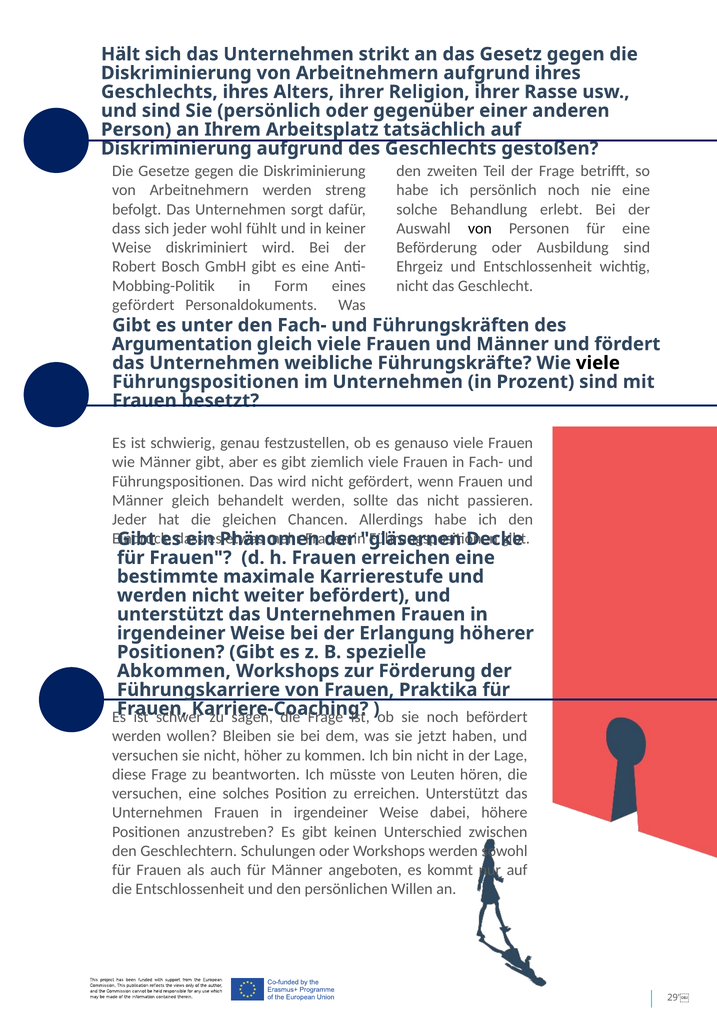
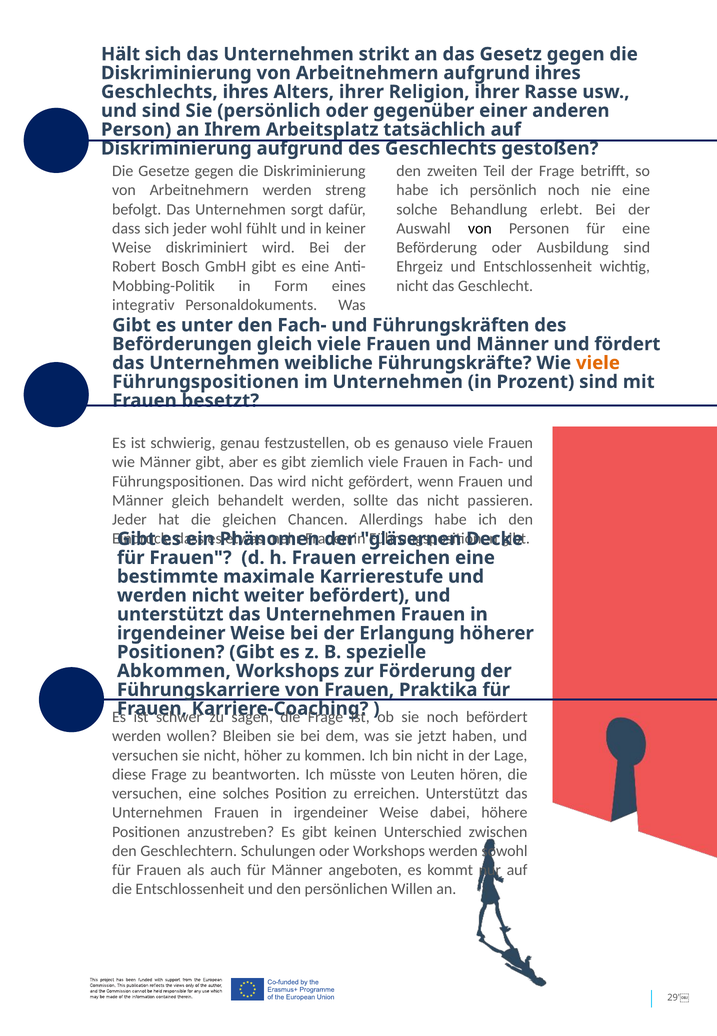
gefördert at (143, 305): gefördert -> integrativ
Argumentation: Argumentation -> Beförderungen
viele at (598, 363) colour: black -> orange
